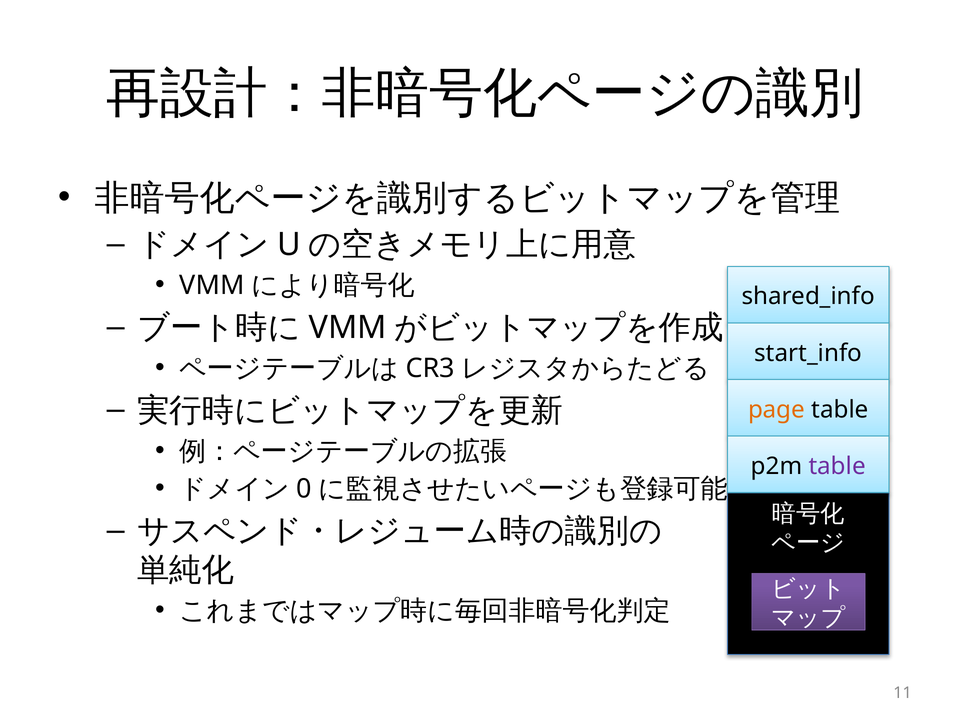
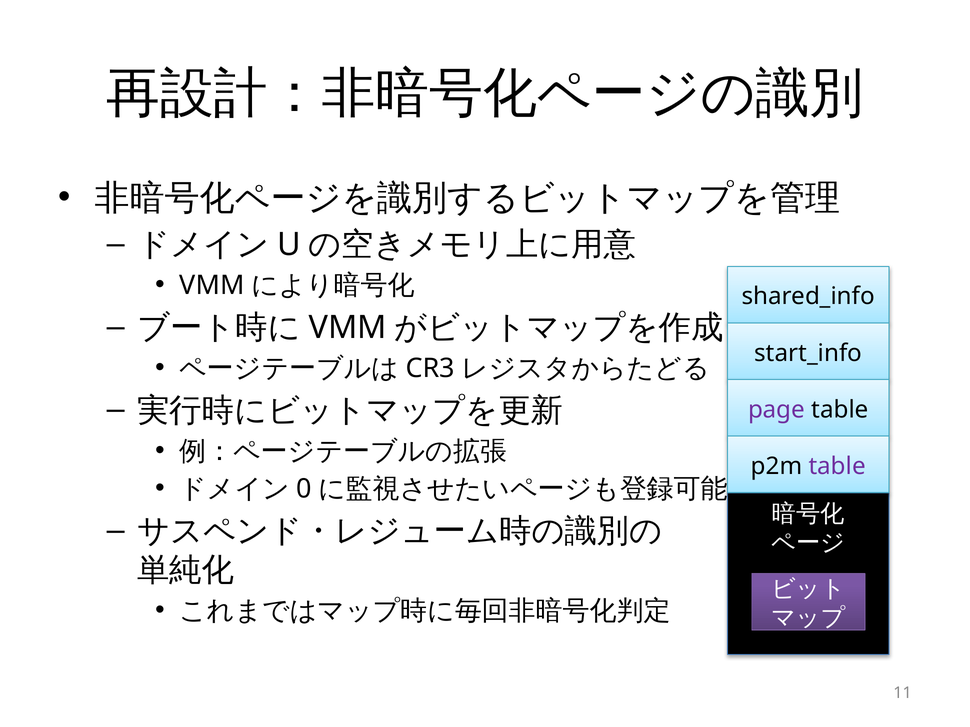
page colour: orange -> purple
